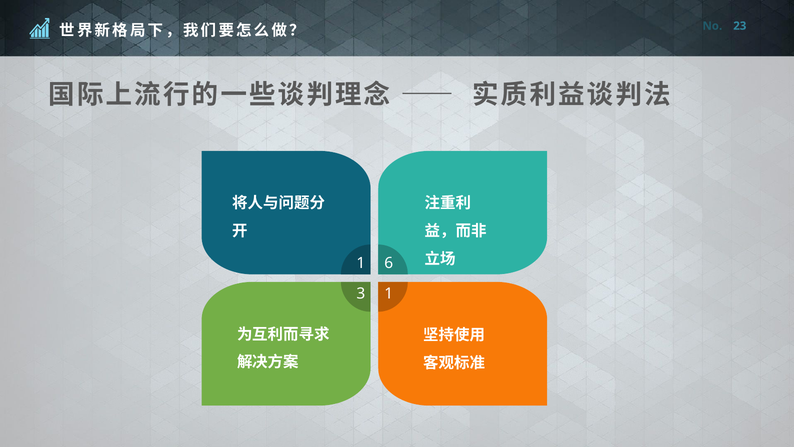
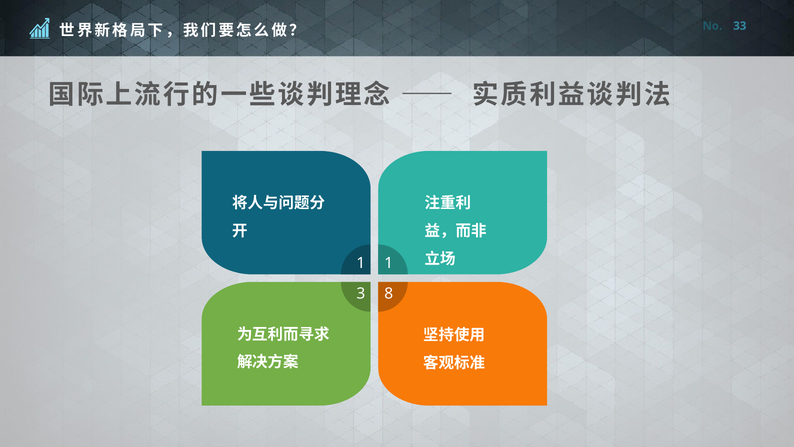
23: 23 -> 33
1 6: 6 -> 1
3 1: 1 -> 8
